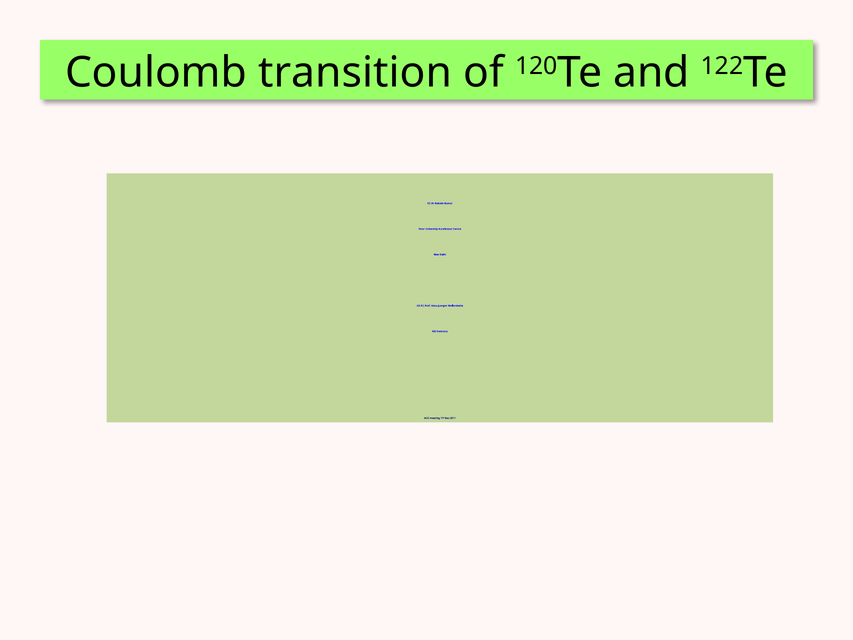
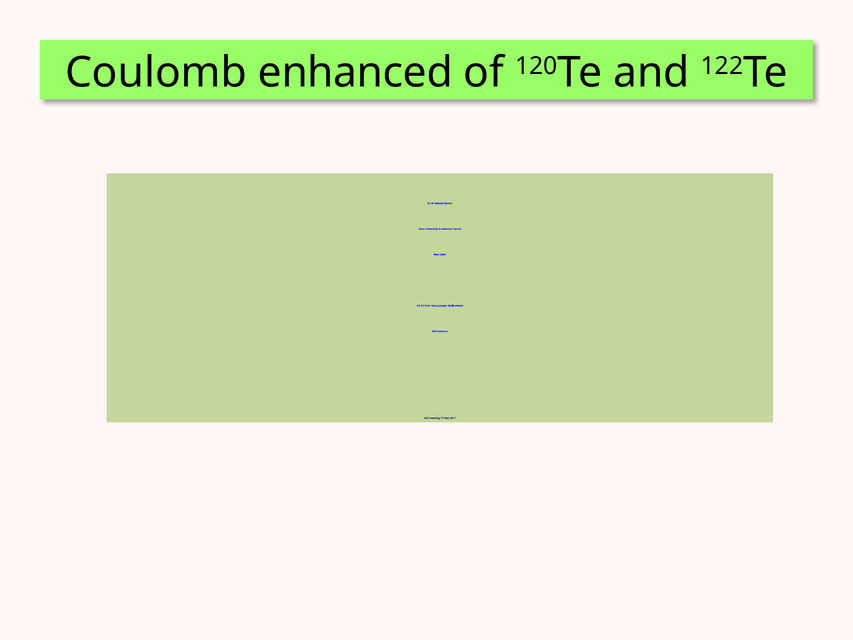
transition: transition -> enhanced
